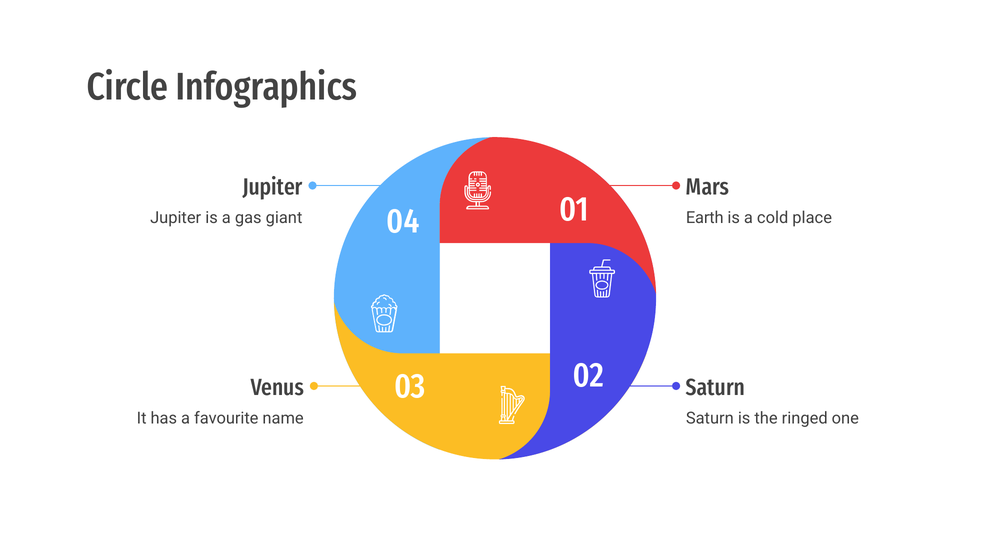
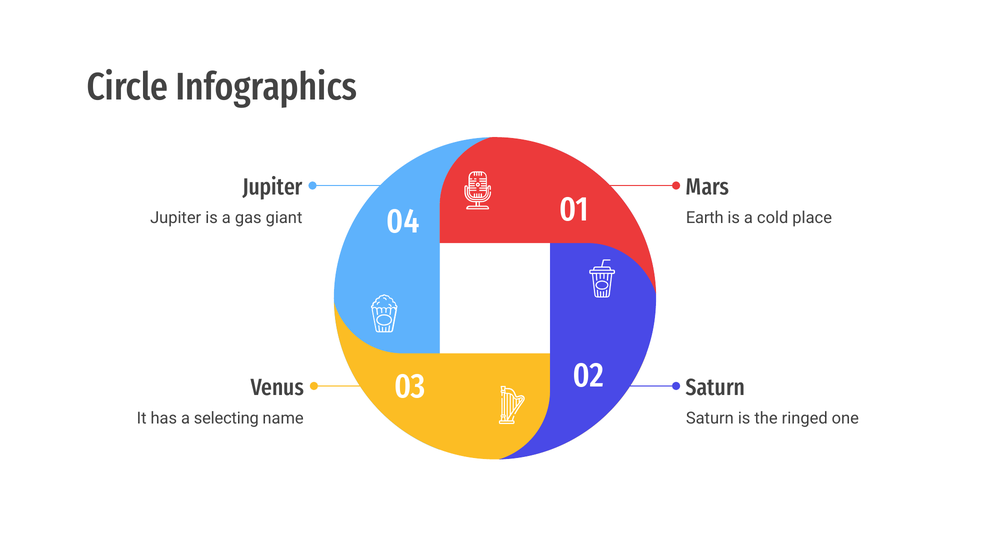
favourite: favourite -> selecting
